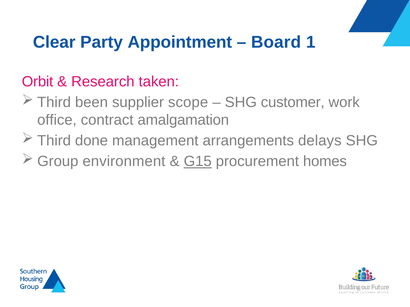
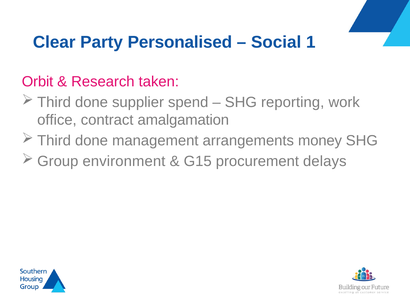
Appointment: Appointment -> Personalised
Board: Board -> Social
been at (91, 102): been -> done
scope: scope -> spend
customer: customer -> reporting
delays: delays -> money
G15 underline: present -> none
homes: homes -> delays
